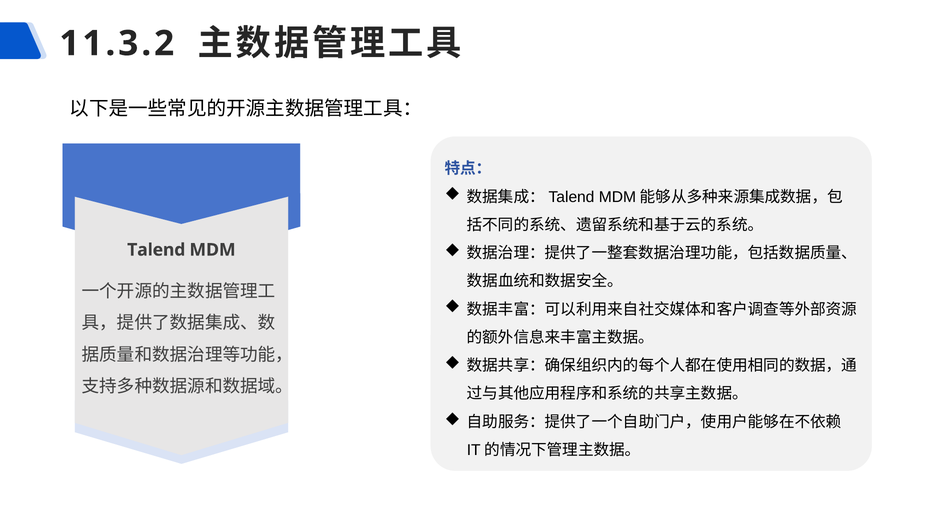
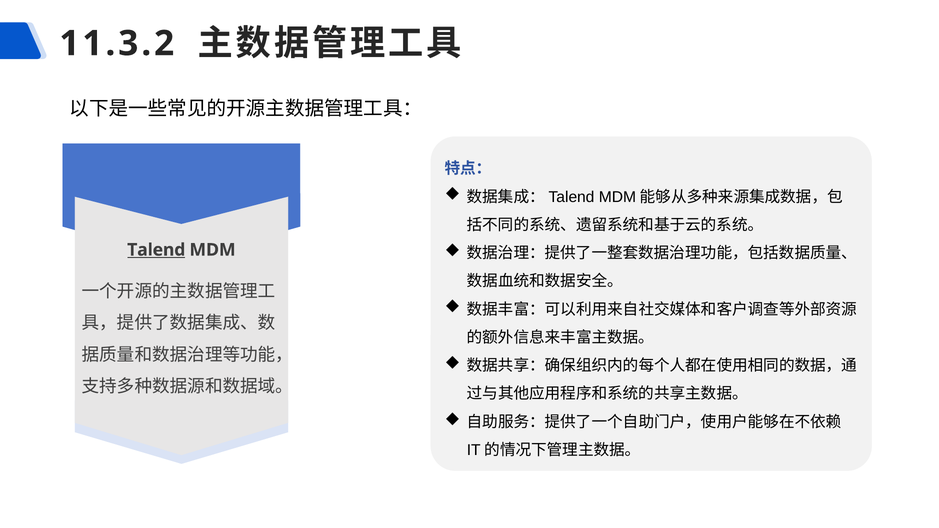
Talend underline: none -> present
